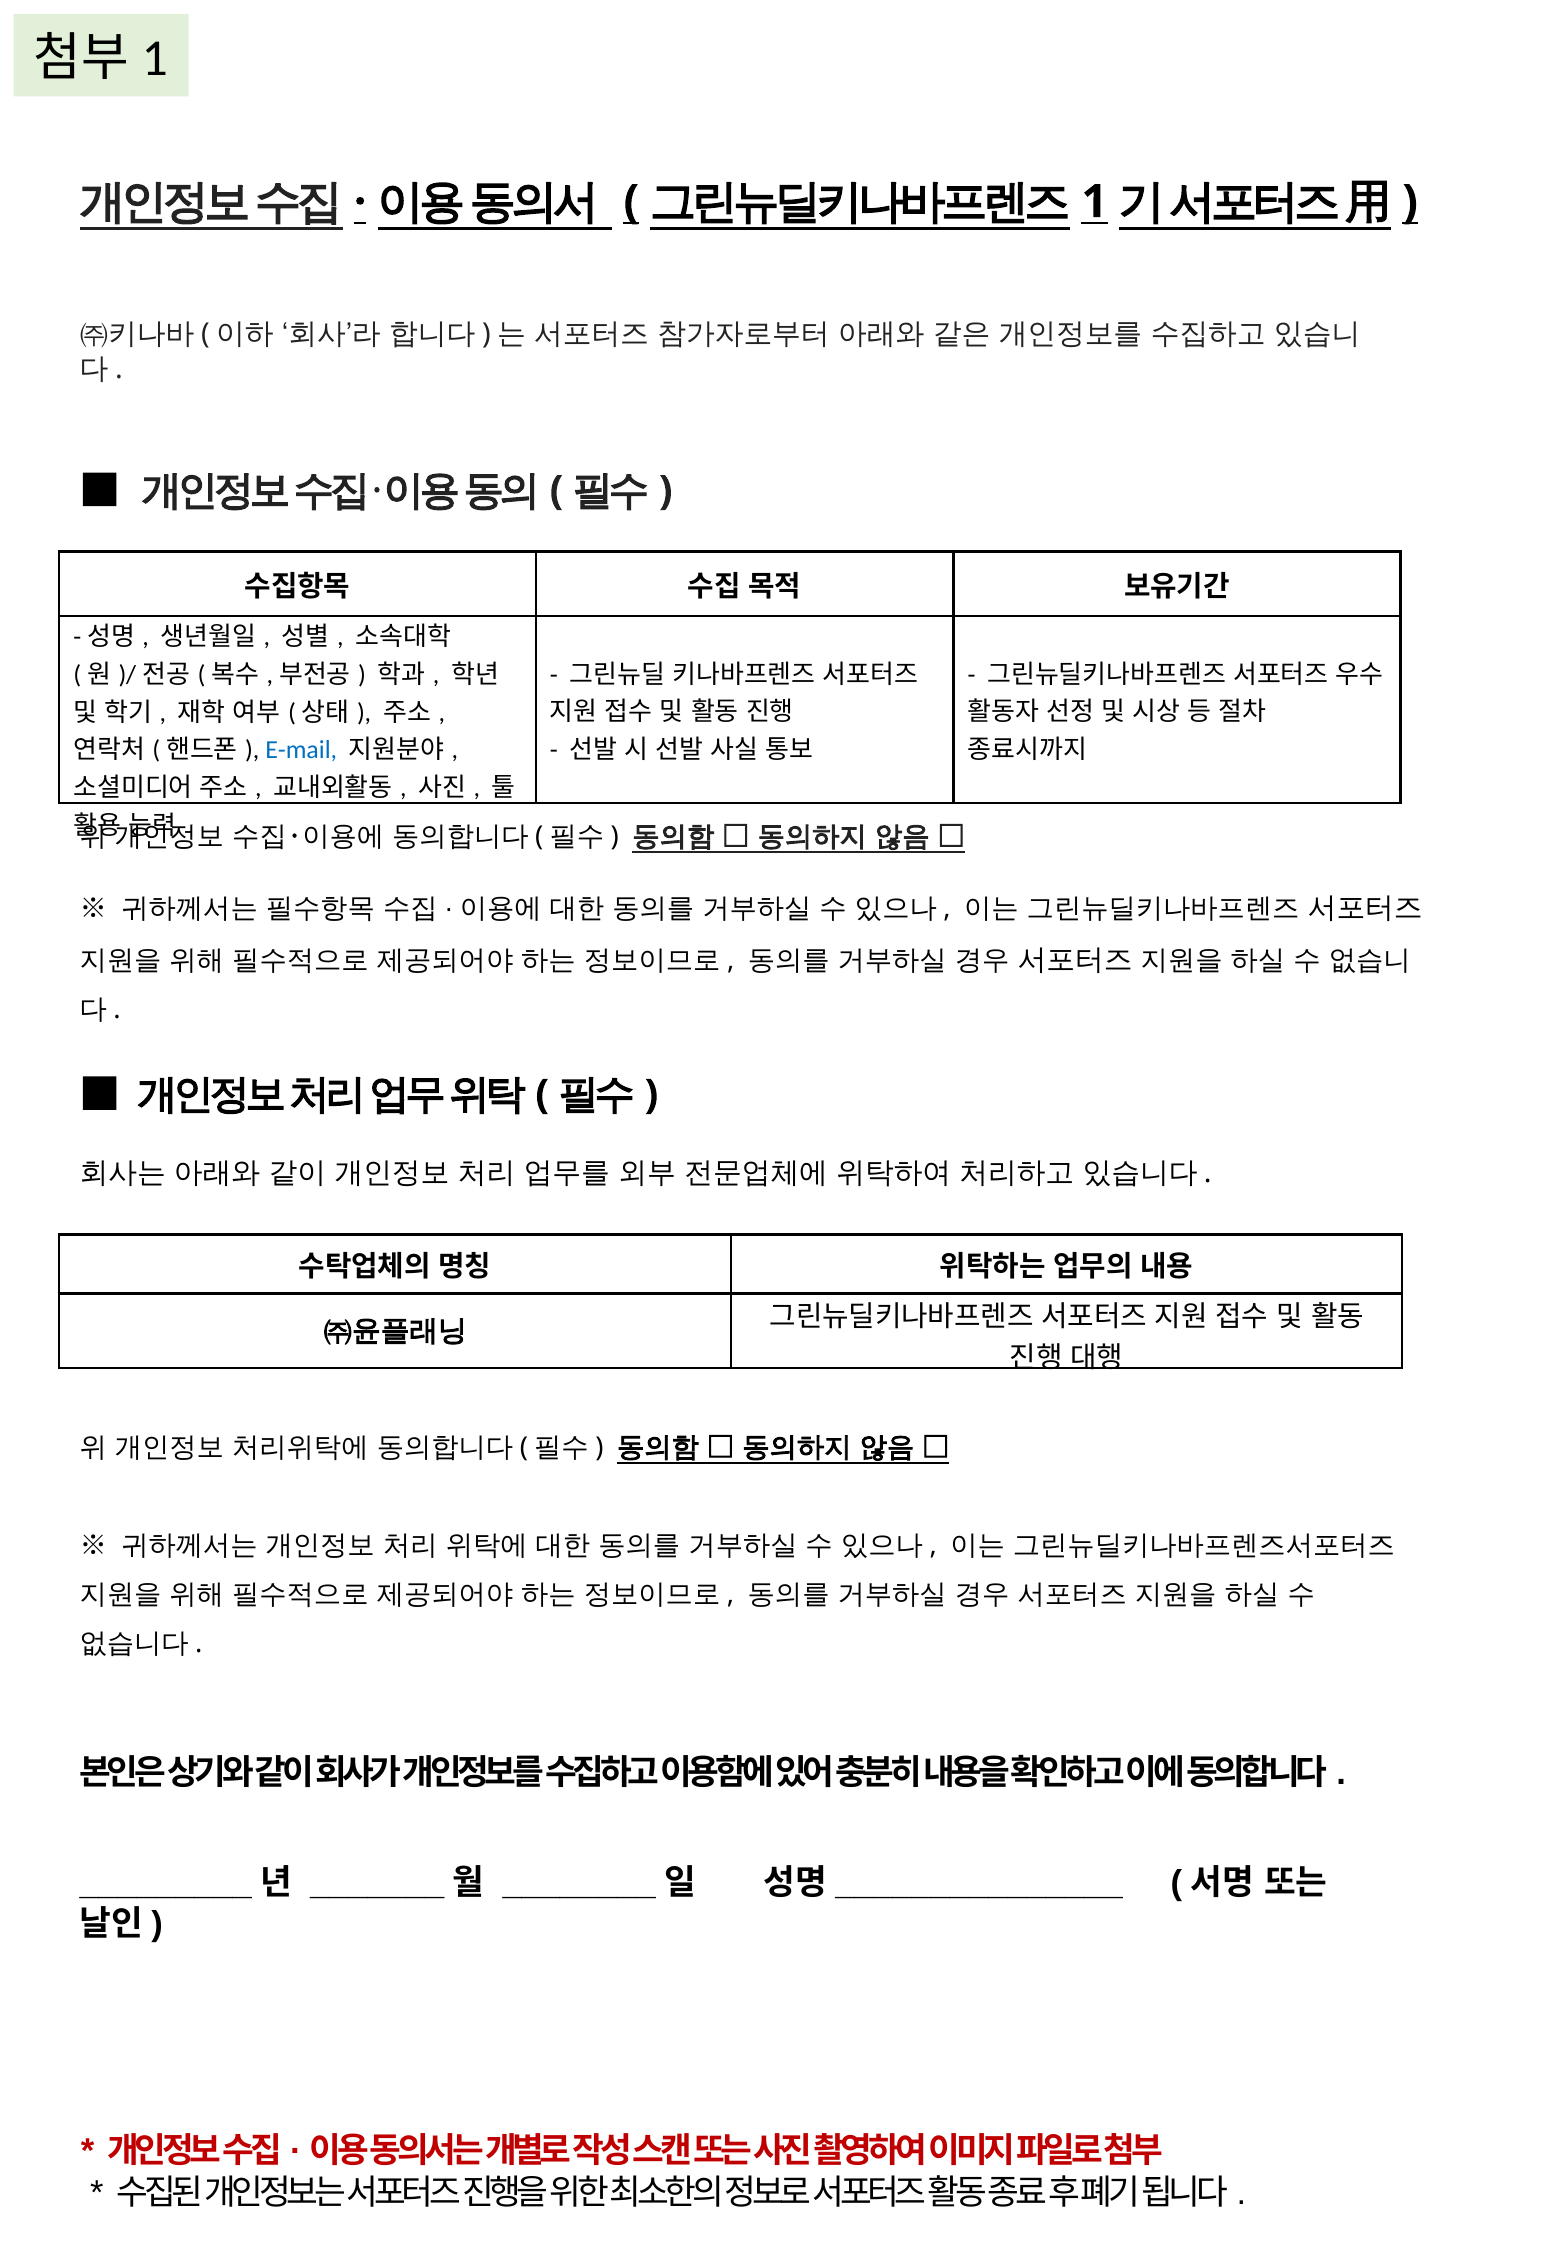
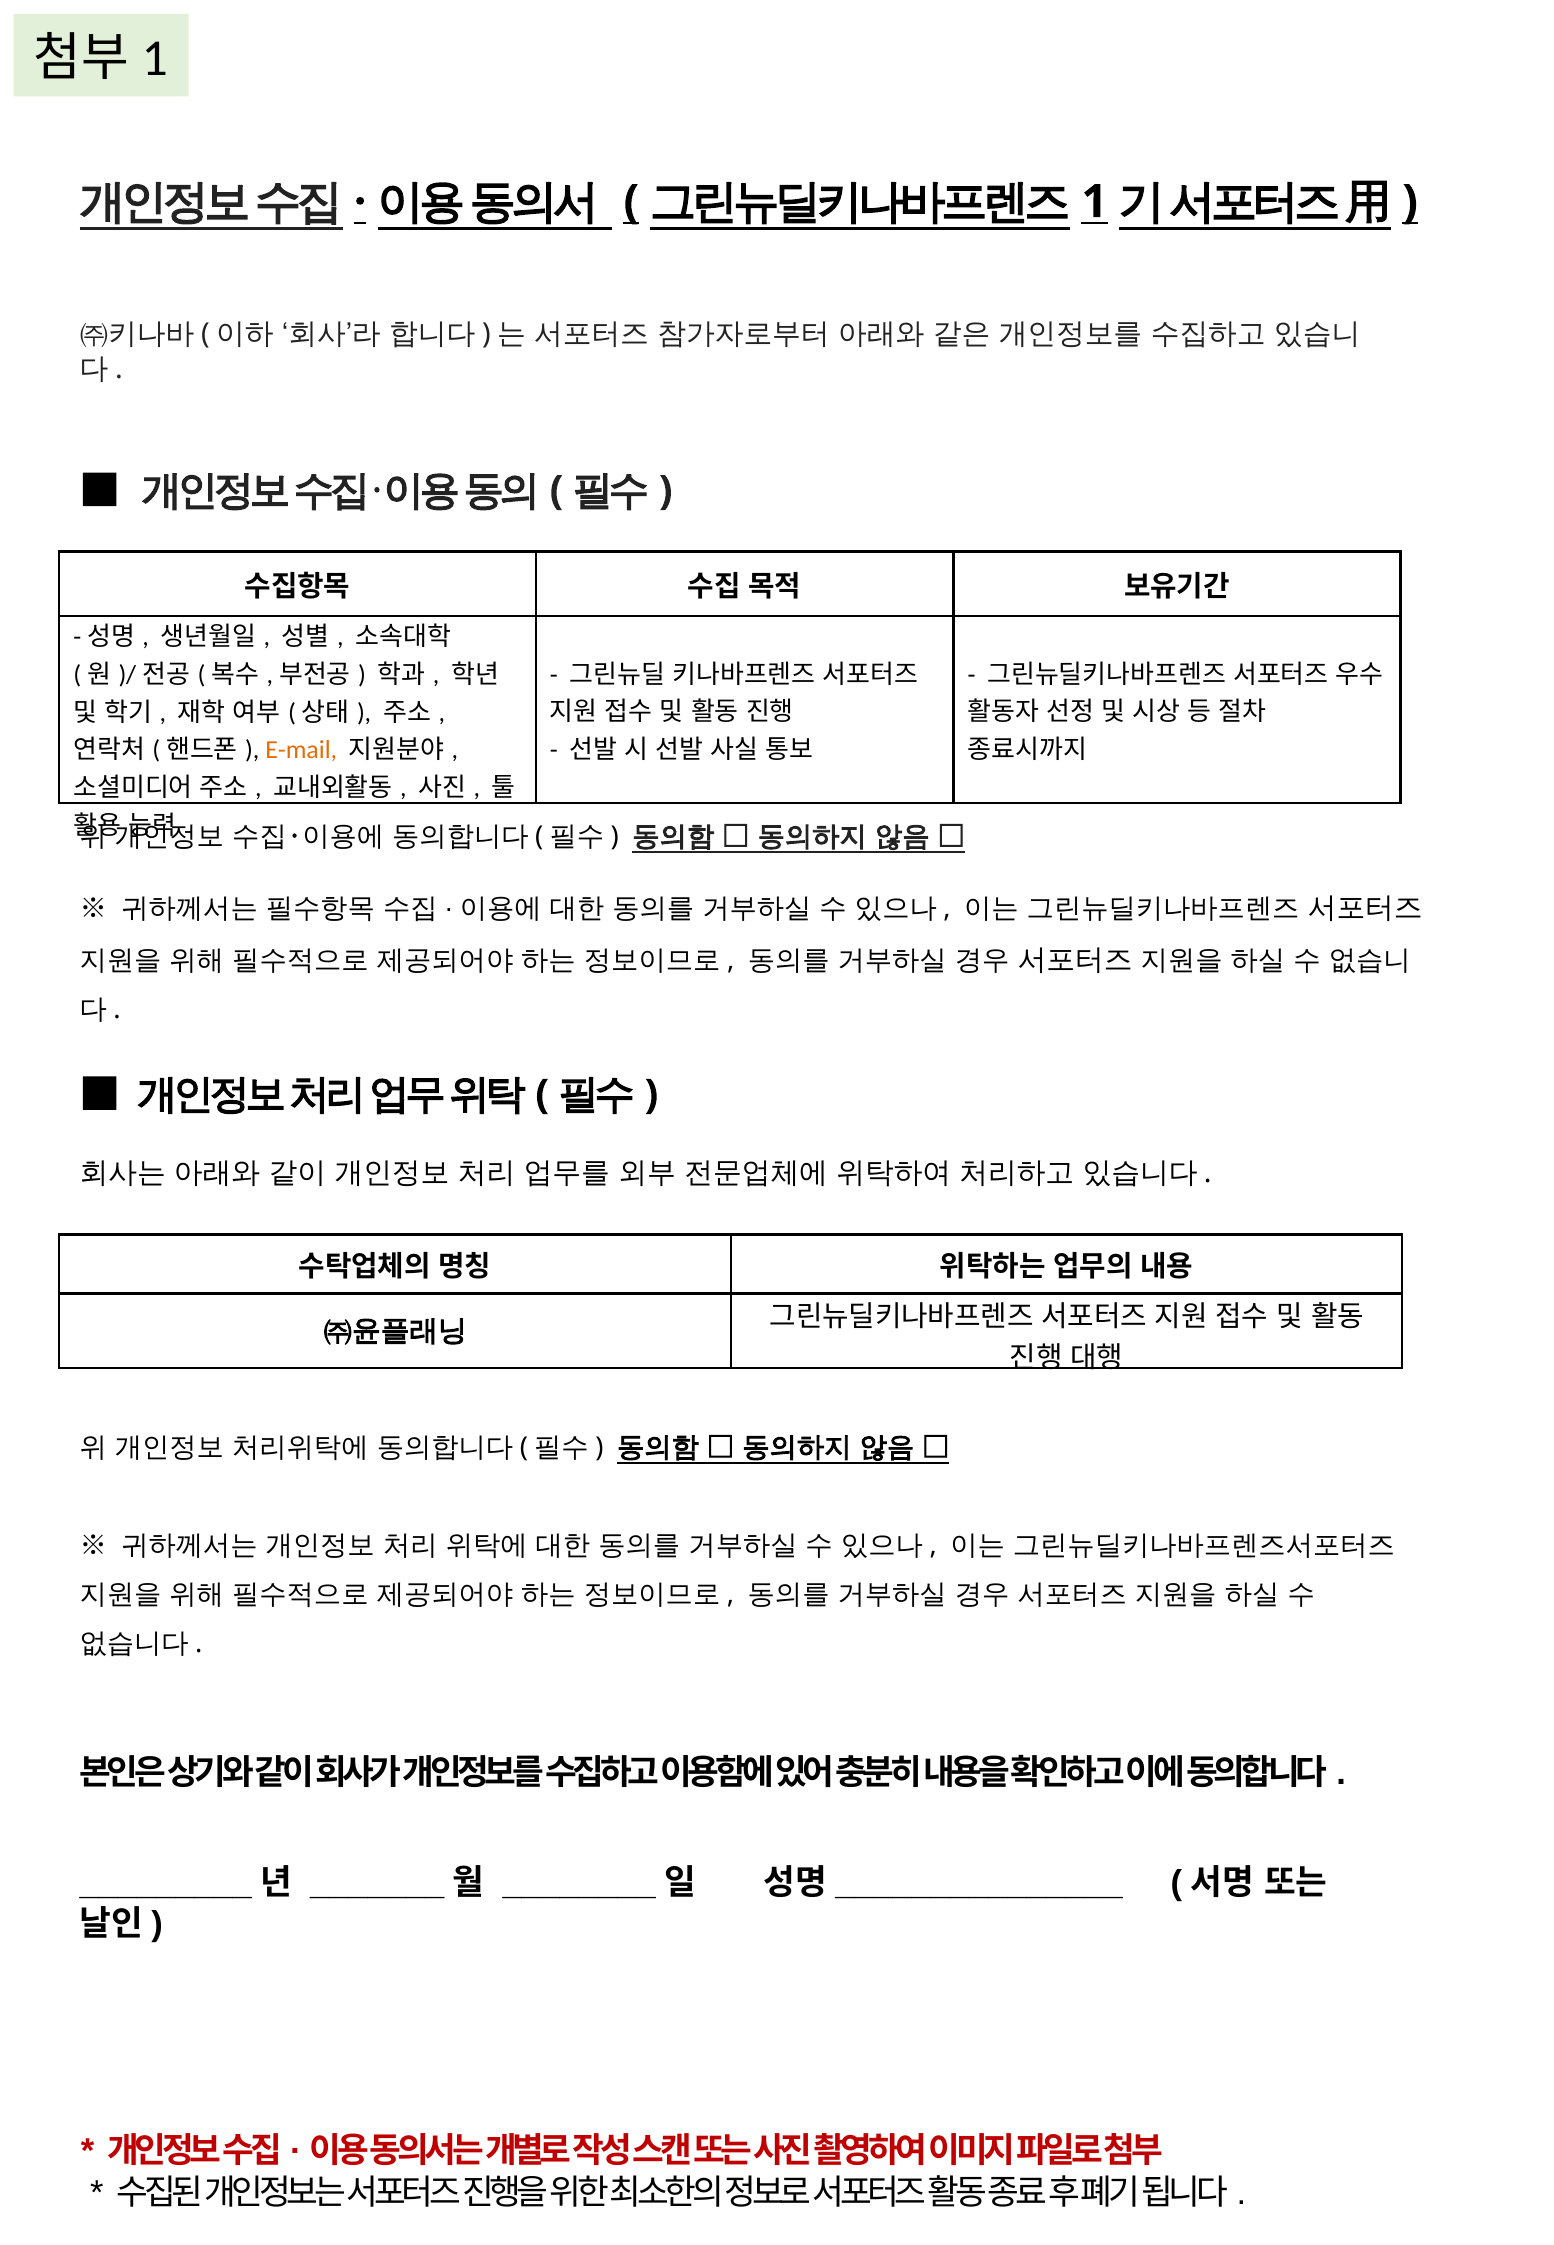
E-mail colour: blue -> orange
